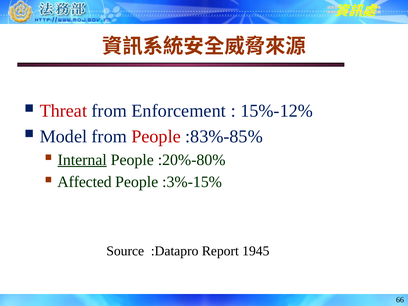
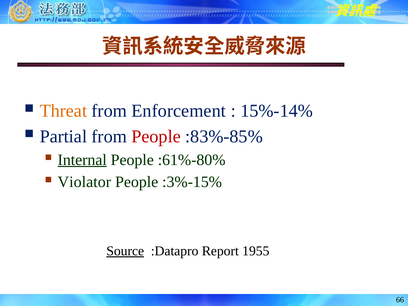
Threat colour: red -> orange
15%-12%: 15%-12% -> 15%-14%
Model: Model -> Partial
:20%-80%: :20%-80% -> :61%-80%
Affected: Affected -> Violator
Source underline: none -> present
1945: 1945 -> 1955
